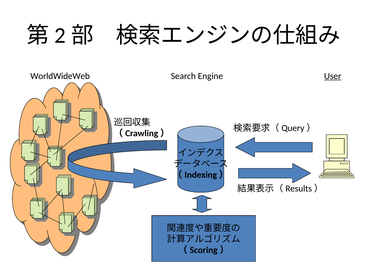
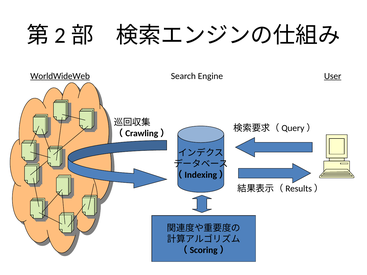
WorldWideWeb underline: none -> present
